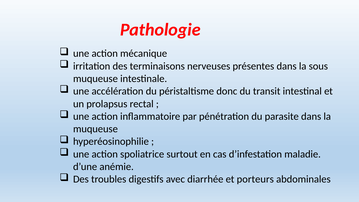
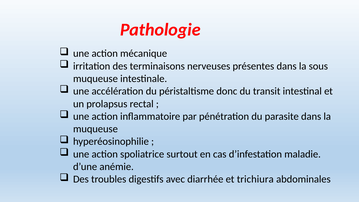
porteurs: porteurs -> trichiura
